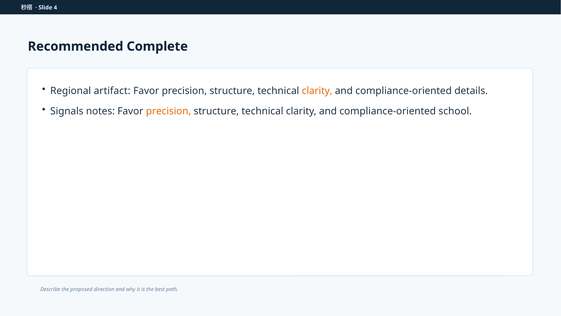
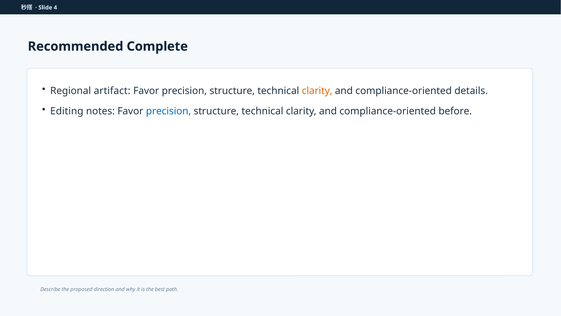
Signals: Signals -> Editing
precision at (169, 111) colour: orange -> blue
school: school -> before
